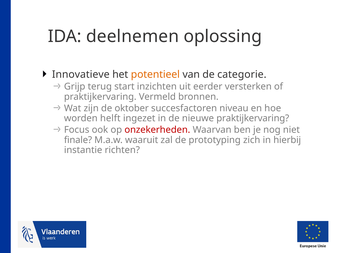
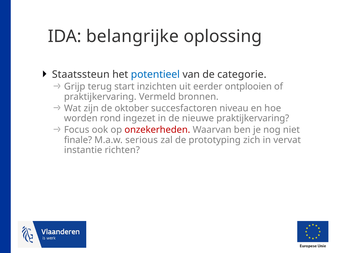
deelnemen: deelnemen -> belangrijke
Innovatieve: Innovatieve -> Staatssteun
potentieel colour: orange -> blue
versterken: versterken -> ontplooien
helft: helft -> rond
waaruit: waaruit -> serious
hierbij: hierbij -> vervat
